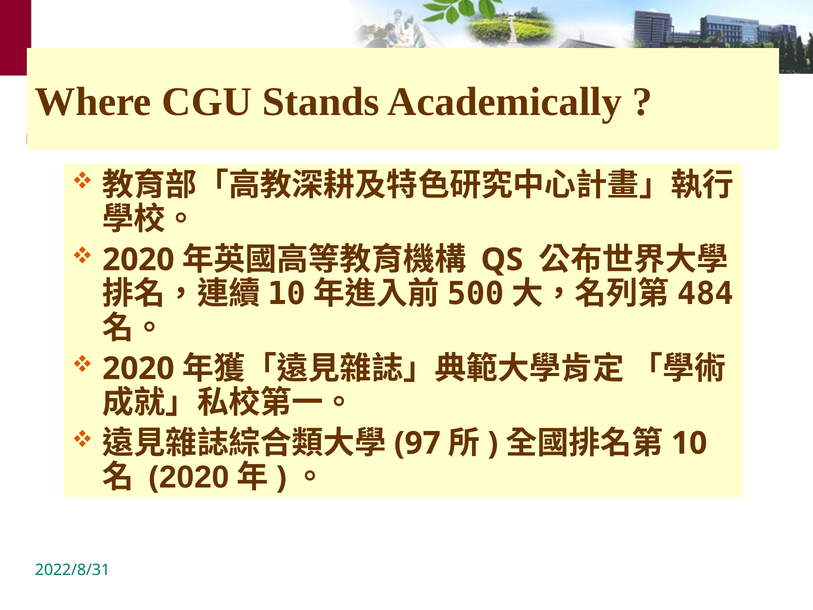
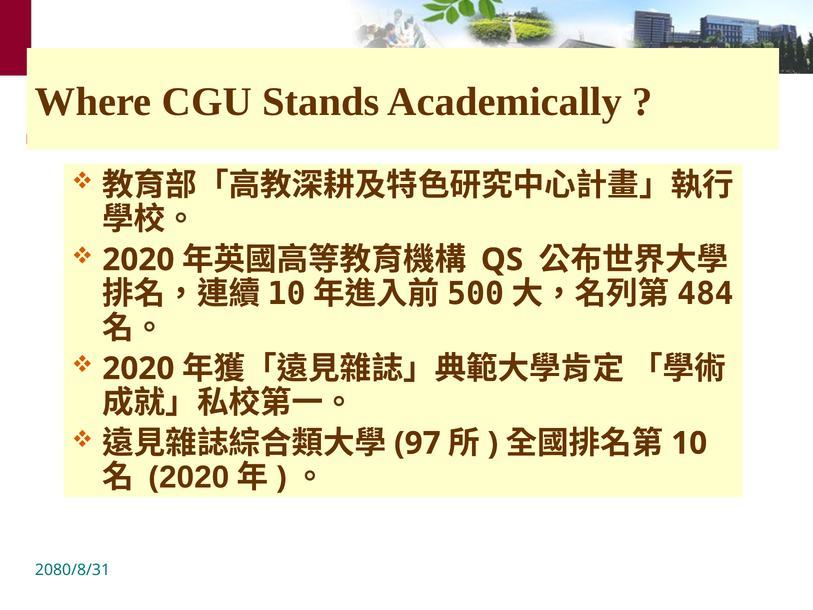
2022/8/31: 2022/8/31 -> 2080/8/31
